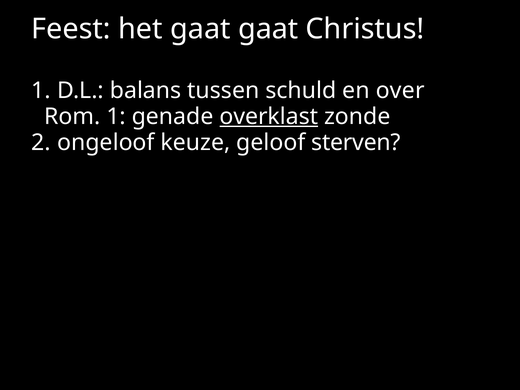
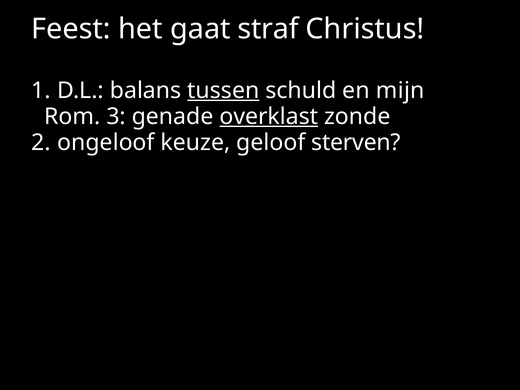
gaat gaat: gaat -> straf
tussen underline: none -> present
over: over -> mijn
Rom 1: 1 -> 3
